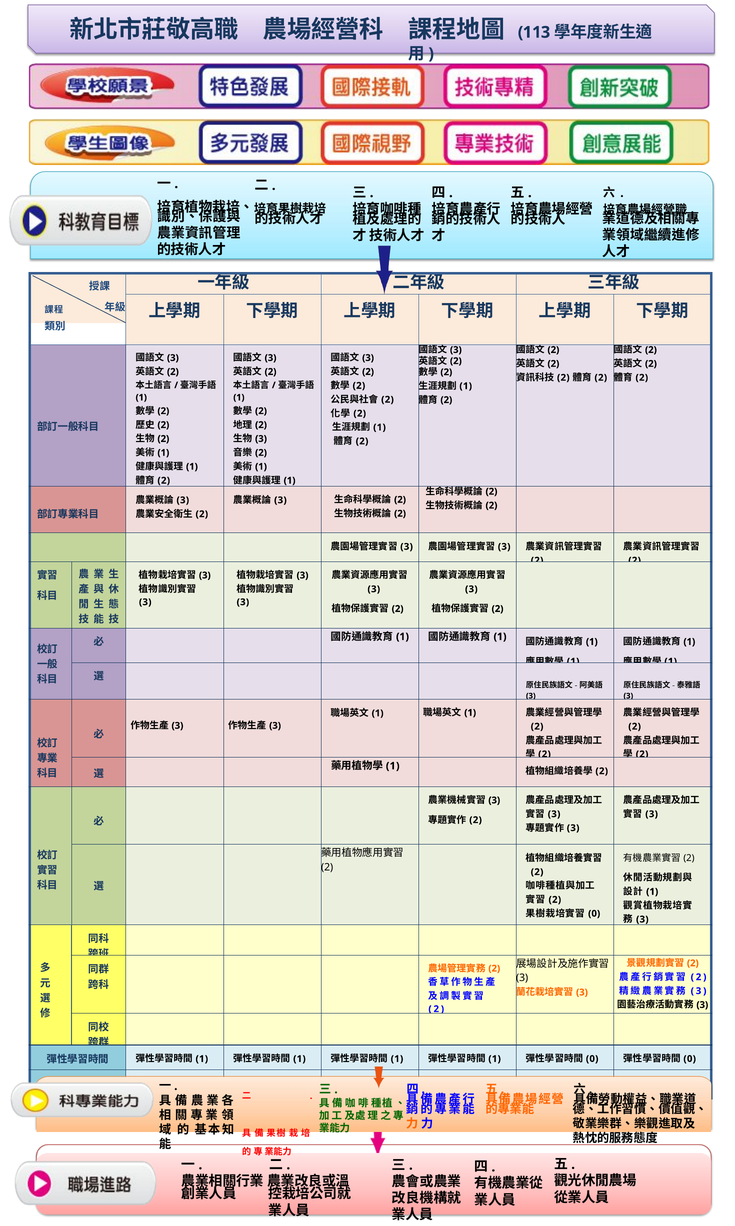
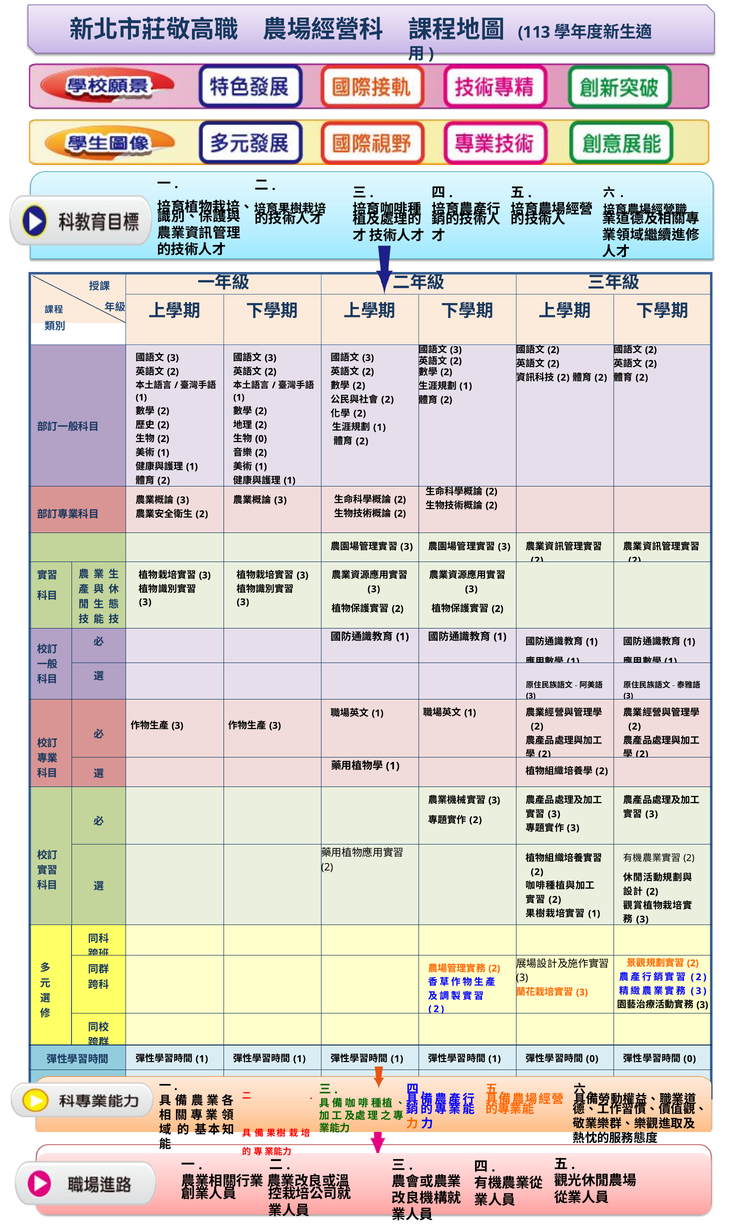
3 at (261, 438): 3 -> 0
1 at (652, 891): 1 -> 2
0 at (594, 913): 0 -> 1
